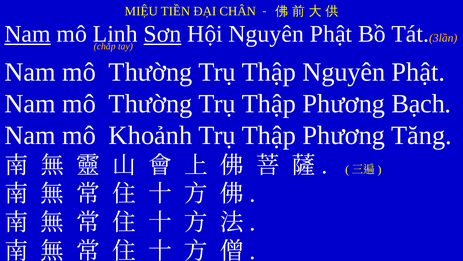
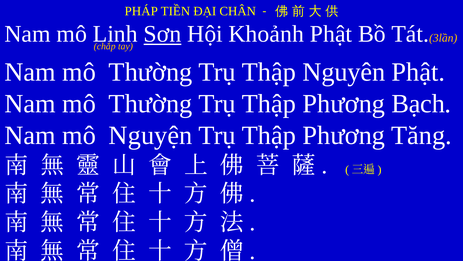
MIỆU: MIỆU -> PHÁP
Nam at (28, 34) underline: present -> none
Hội Nguyên: Nguyên -> Khoảnh
Khoảnh: Khoảnh -> Nguyện
